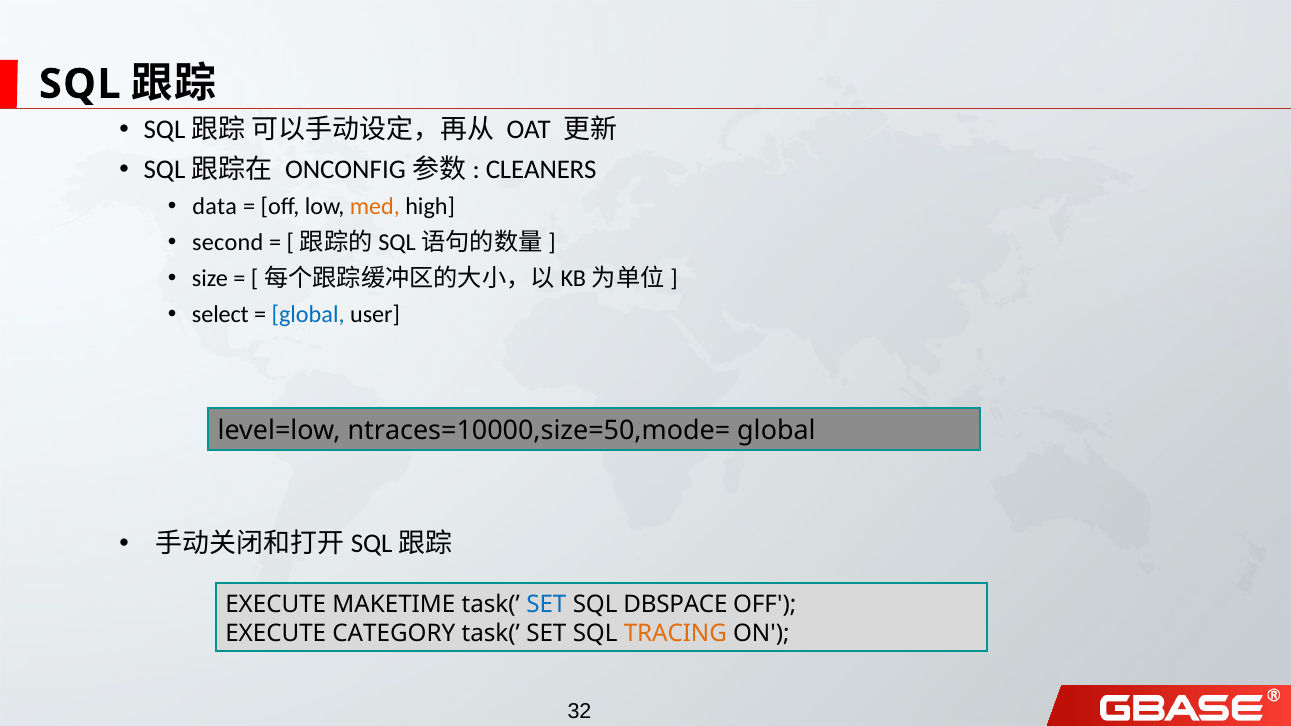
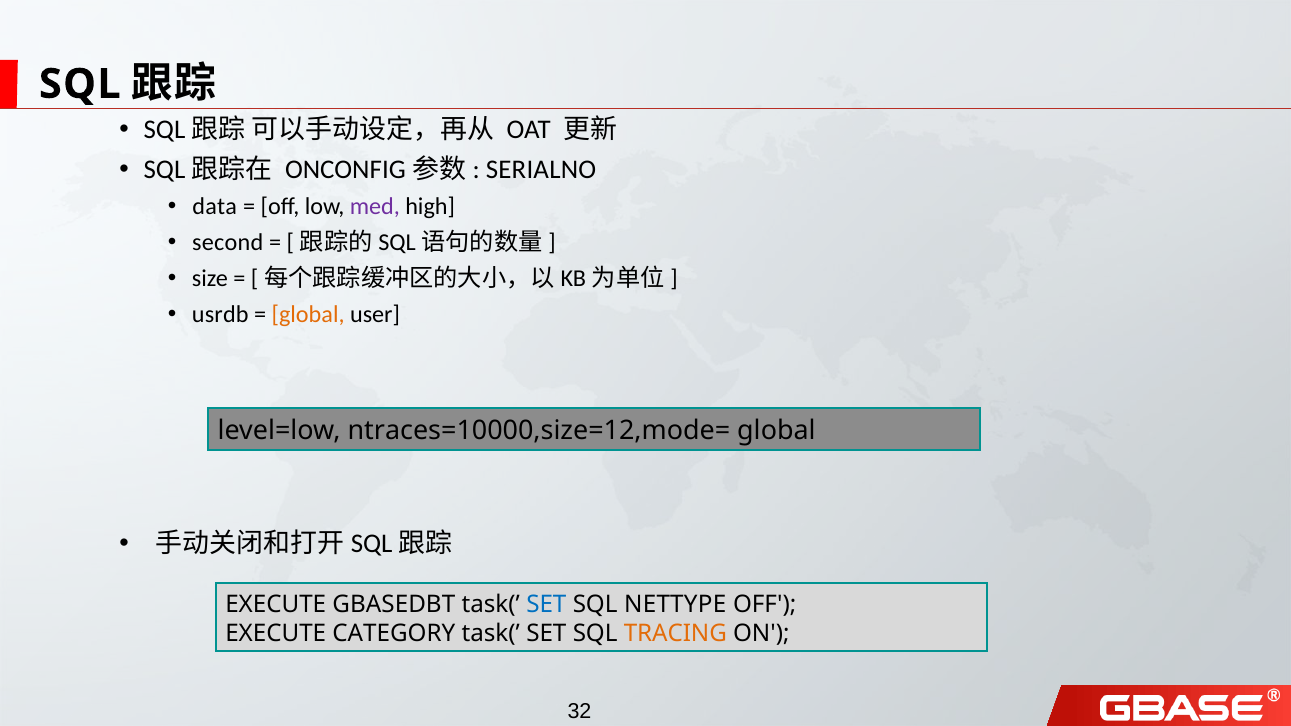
CLEANERS: CLEANERS -> SERIALNO
med colour: orange -> purple
select: select -> usrdb
global at (308, 314) colour: blue -> orange
ntraces=10000,size=50,mode=: ntraces=10000,size=50,mode= -> ntraces=10000,size=12,mode=
MAKETIME: MAKETIME -> GBASEDBT
DBSPACE: DBSPACE -> NETTYPE
